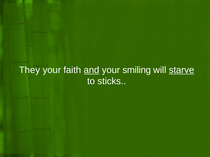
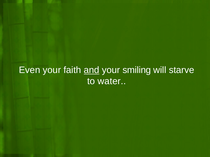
They: They -> Even
starve underline: present -> none
sticks: sticks -> water
